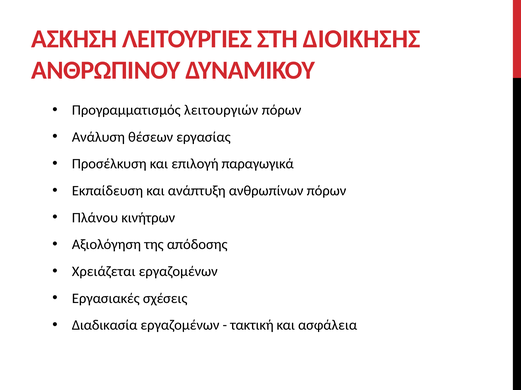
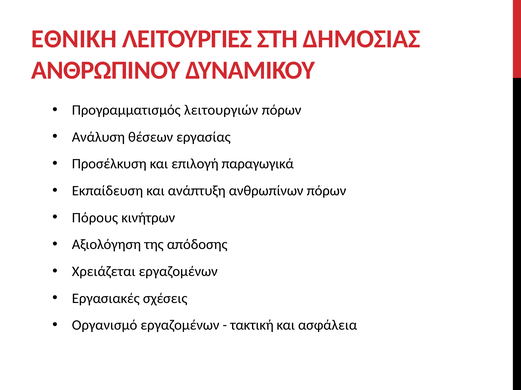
ΑΣΚΗΣΗ: ΑΣΚΗΣΗ -> ΕΘΝΙΚΗ
ΔΙΟΙΚΗΣΗΣ: ΔΙΟΙΚΗΣΗΣ -> ΔΗΜΟΣΙΑΣ
Πλάνου: Πλάνου -> Πόρους
Διαδικασία: Διαδικασία -> Οργανισμό
